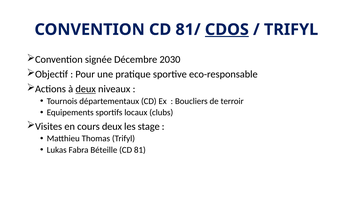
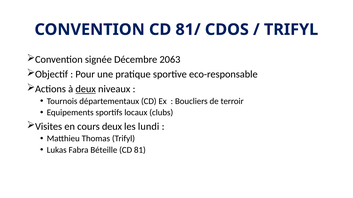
CDOS underline: present -> none
2030: 2030 -> 2063
stage: stage -> lundi
